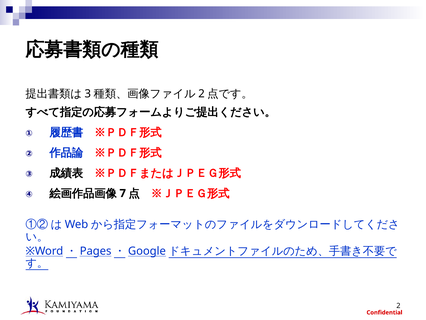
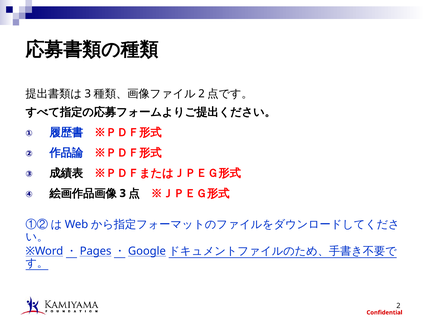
7: 7 -> 3
